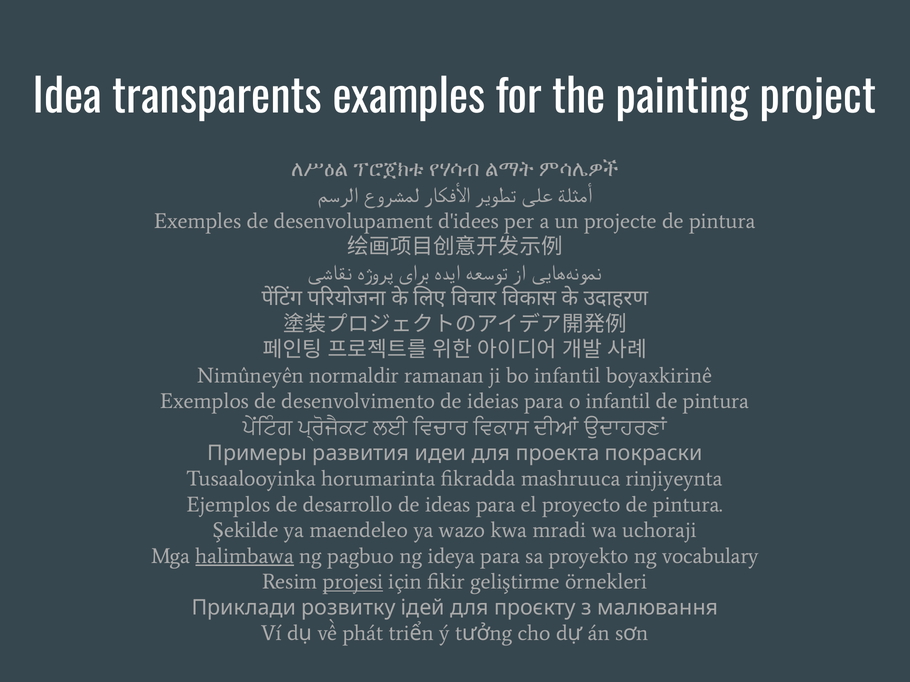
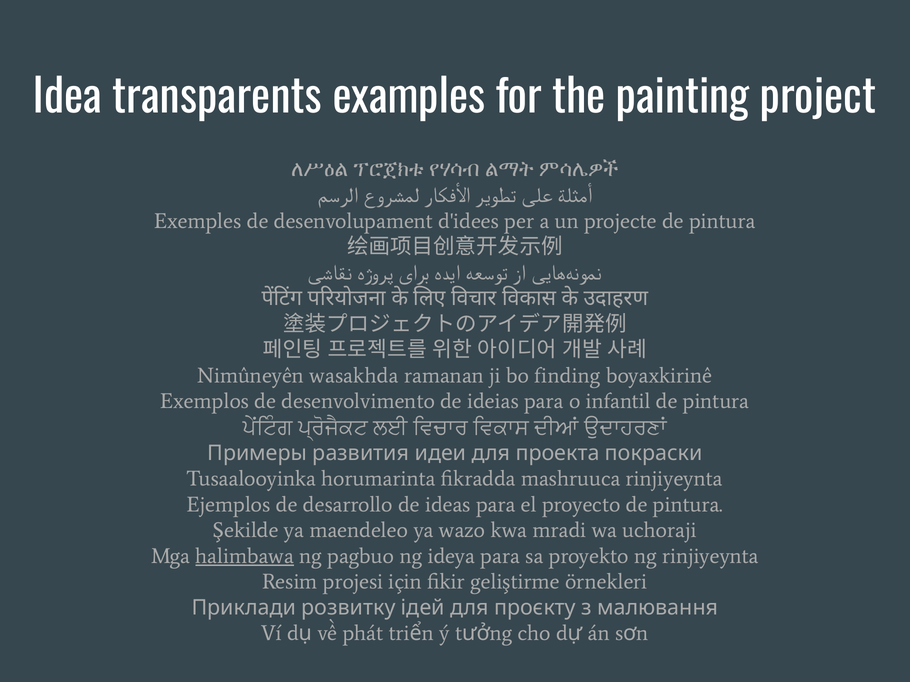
normaldir: normaldir -> wasakhda
bo infantil: infantil -> finding
ng vocabulary: vocabulary -> rinjiyeynta
projesi underline: present -> none
